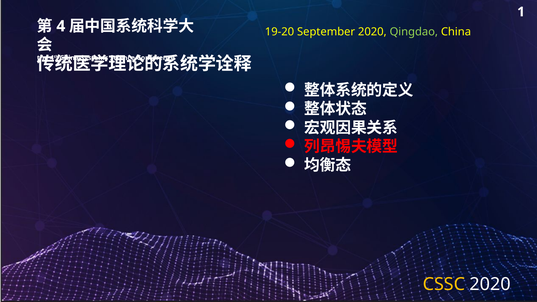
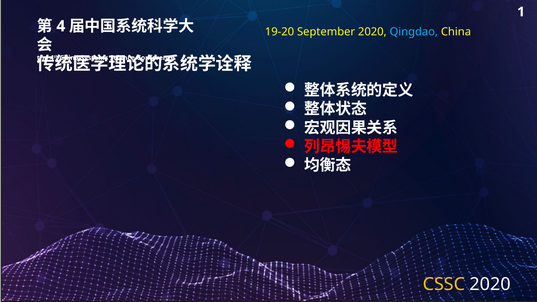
Qingdao colour: light green -> light blue
